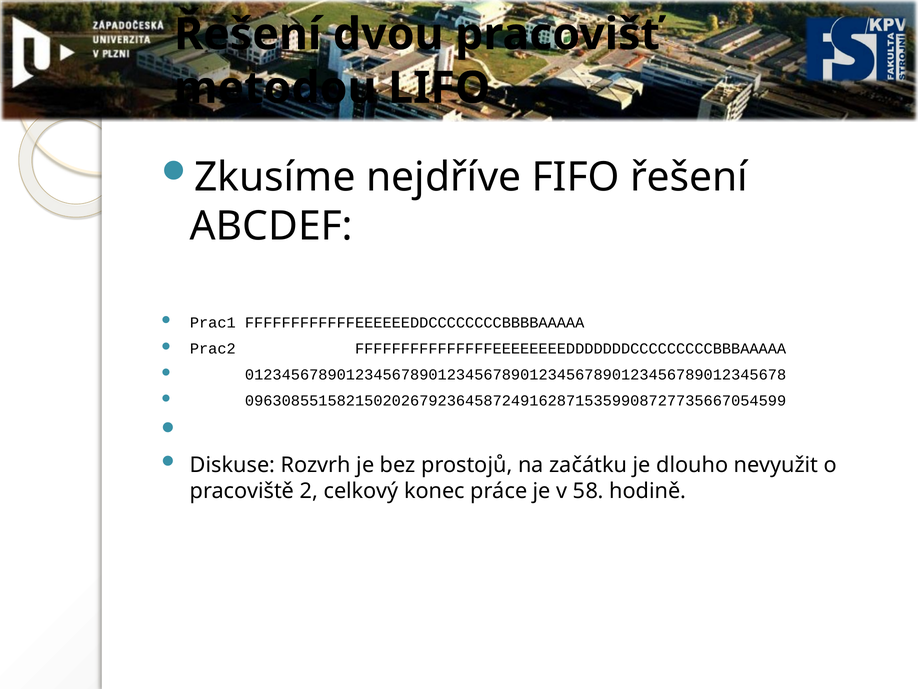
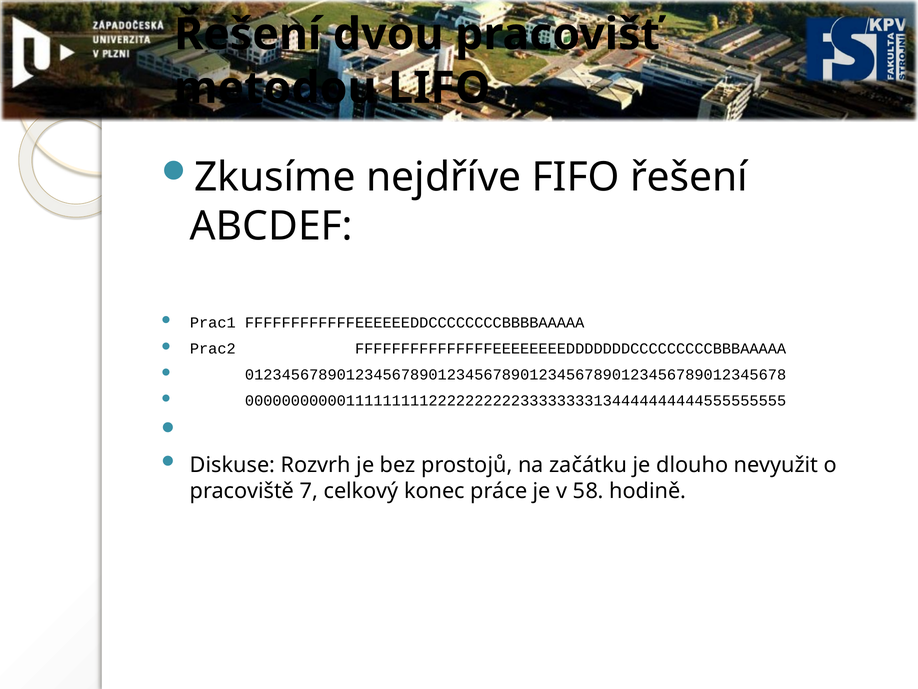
09630855158215020267923645872491628715359908727735667054599: 09630855158215020267923645872491628715359908727735667054599 -> 00000000000111111111222222222233333333134444444444555555555
2: 2 -> 7
